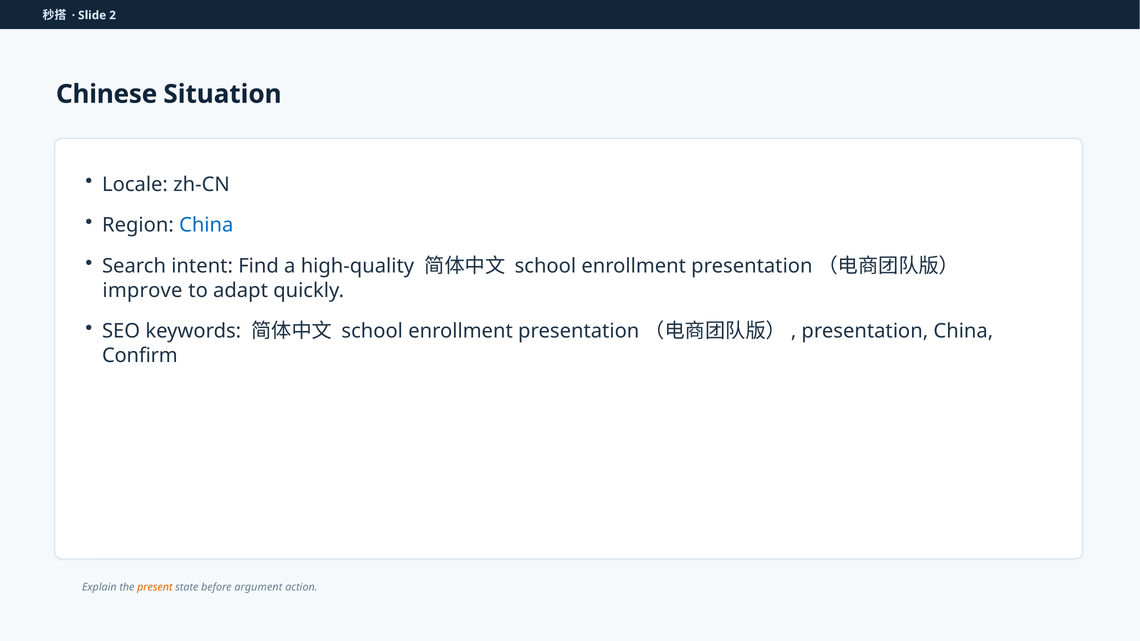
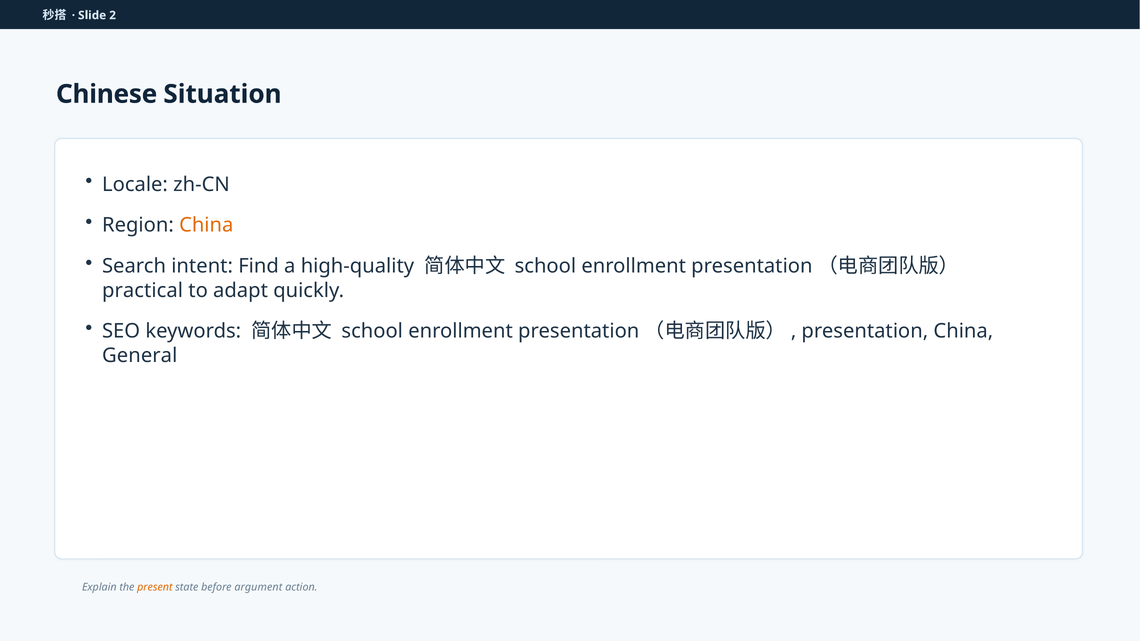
China at (206, 225) colour: blue -> orange
improve: improve -> practical
Confirm: Confirm -> General
